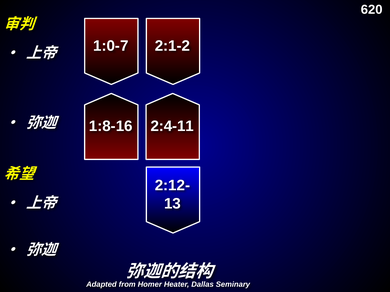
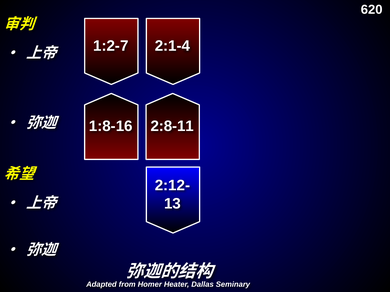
1:0-7: 1:0-7 -> 1:2-7
2:1-2: 2:1-2 -> 2:1-4
2:4-11: 2:4-11 -> 2:8-11
